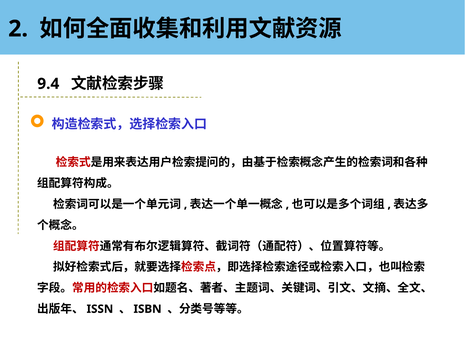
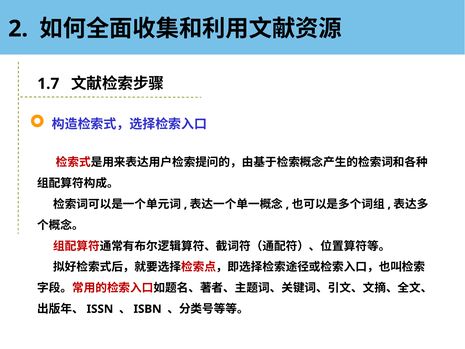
9.4: 9.4 -> 1.7
